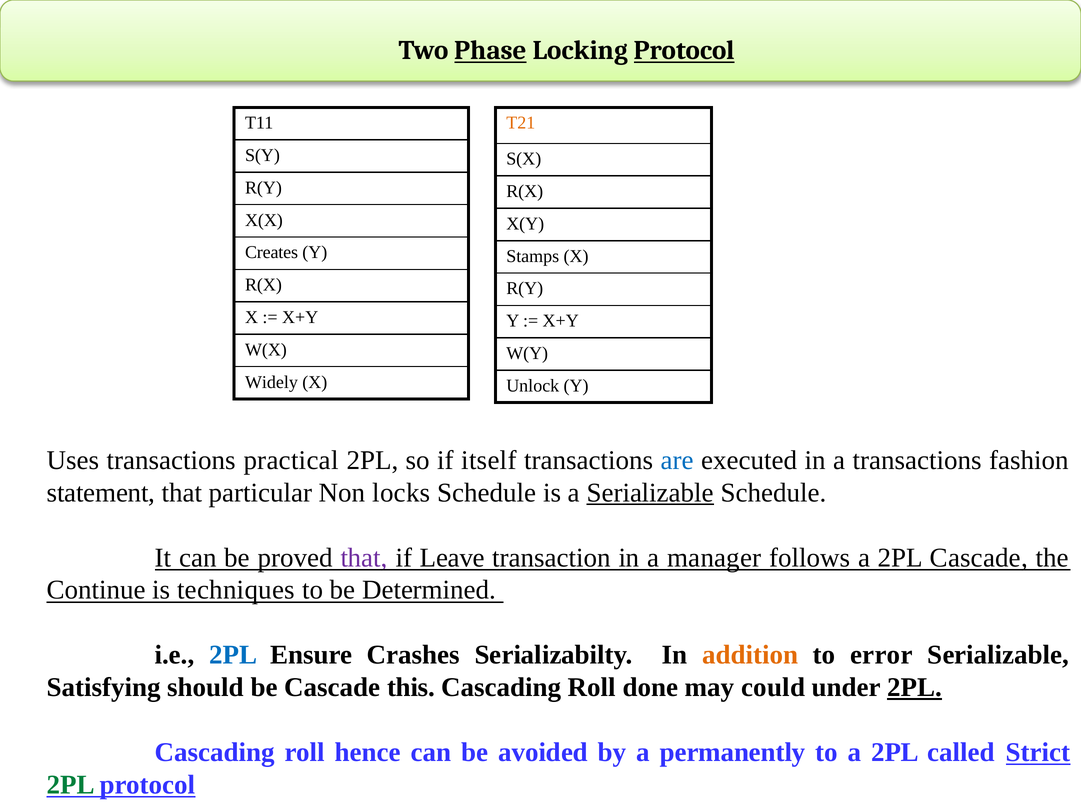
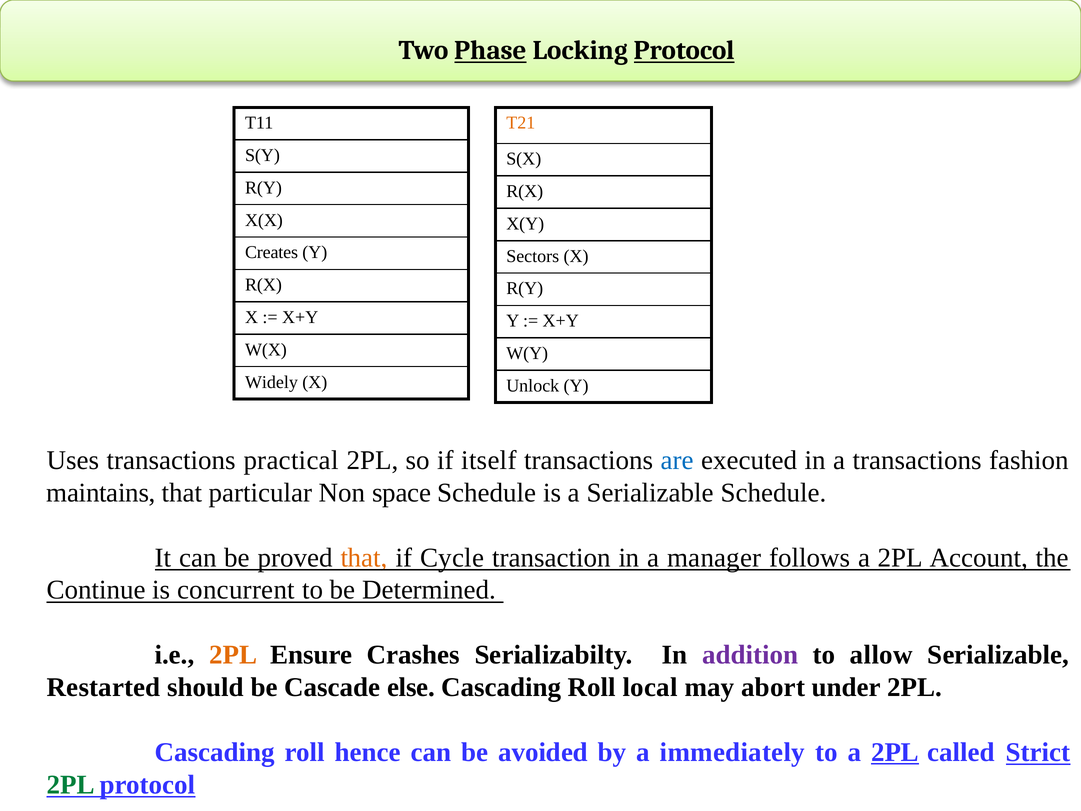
Stamps: Stamps -> Sectors
statement: statement -> maintains
locks: locks -> space
Serializable at (650, 493) underline: present -> none
that at (364, 557) colour: purple -> orange
Leave: Leave -> Cycle
2PL Cascade: Cascade -> Account
techniques: techniques -> concurrent
2PL at (233, 655) colour: blue -> orange
addition colour: orange -> purple
error: error -> allow
Satisfying: Satisfying -> Restarted
this: this -> else
done: done -> local
could: could -> abort
2PL at (915, 687) underline: present -> none
permanently: permanently -> immediately
2PL at (895, 752) underline: none -> present
